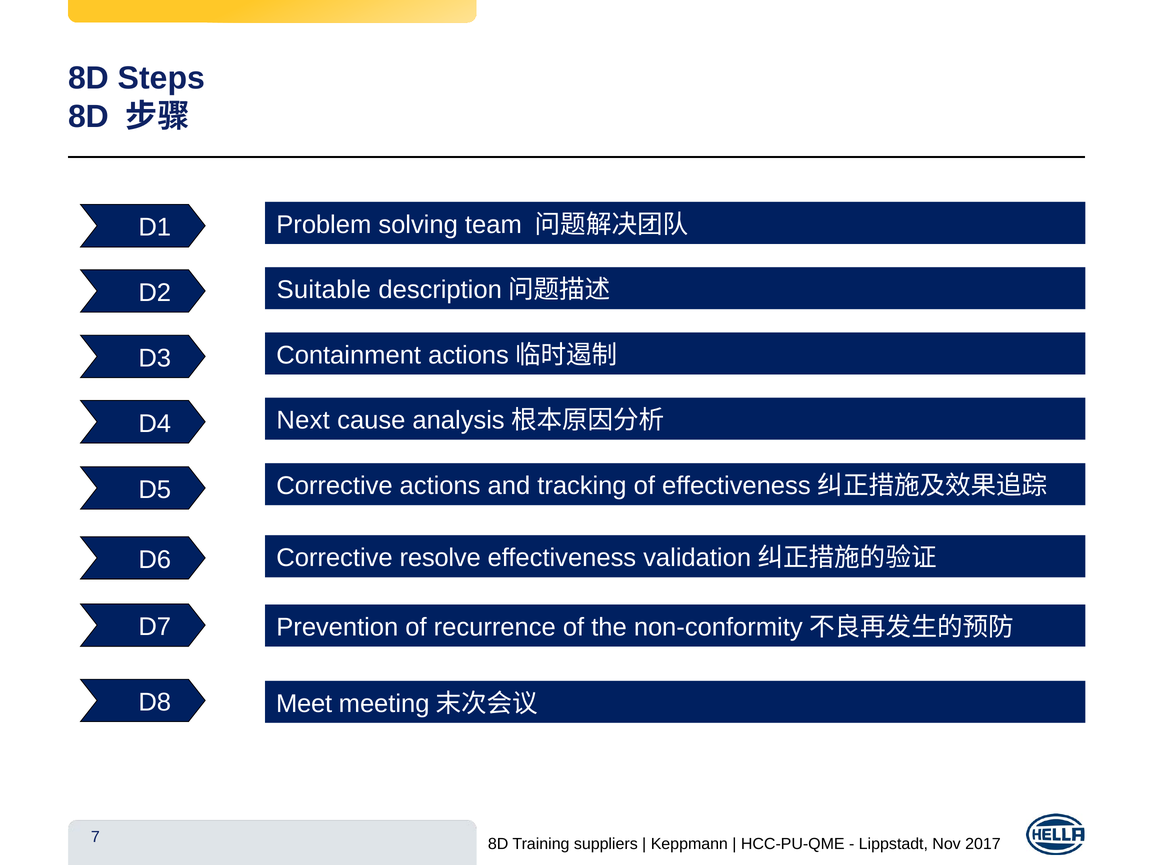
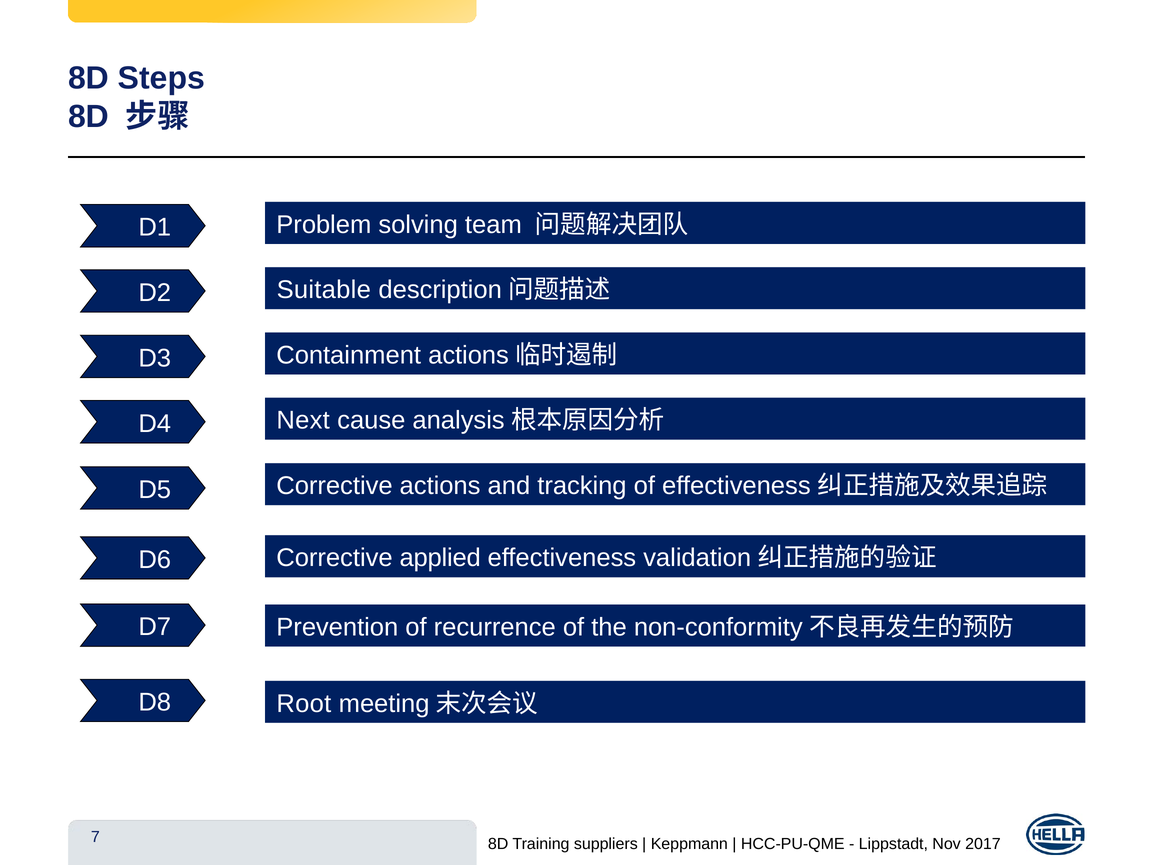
resolve: resolve -> applied
Meet: Meet -> Root
